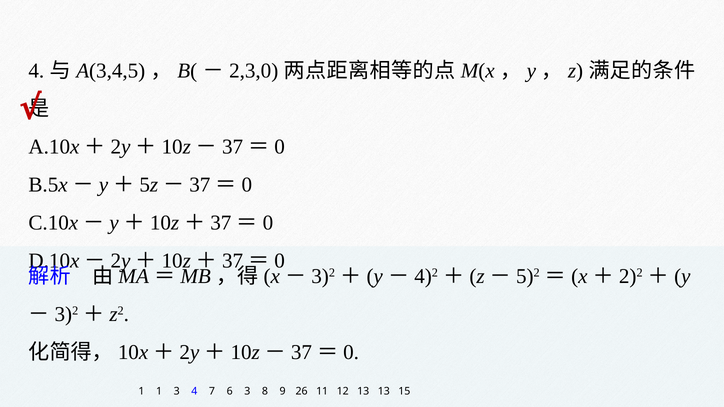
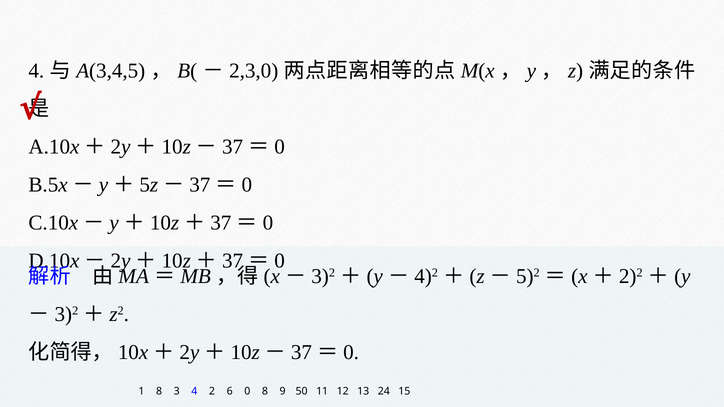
1 1: 1 -> 8
7: 7 -> 2
6 3: 3 -> 0
26: 26 -> 50
13 13: 13 -> 24
